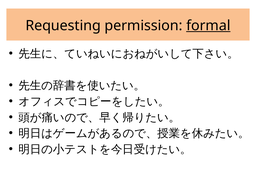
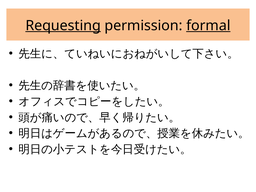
Requesting underline: none -> present
